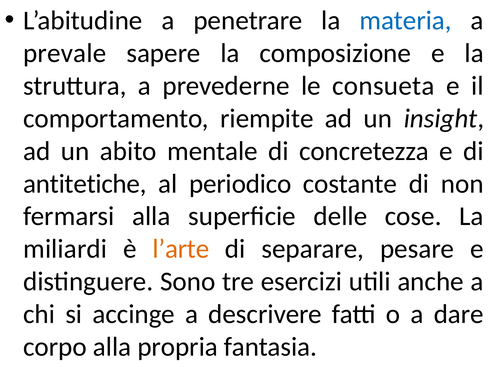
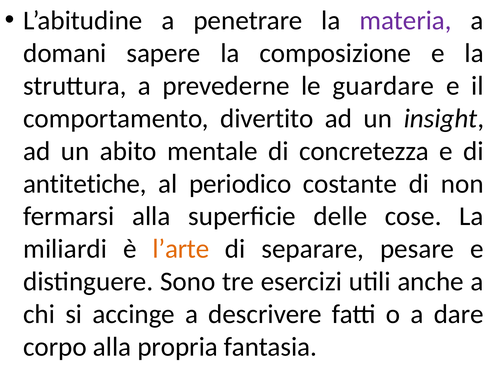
materia colour: blue -> purple
prevale: prevale -> domani
consueta: consueta -> guardare
riempite: riempite -> divertito
